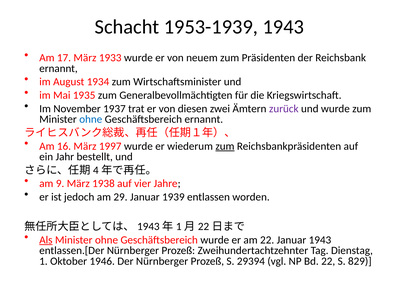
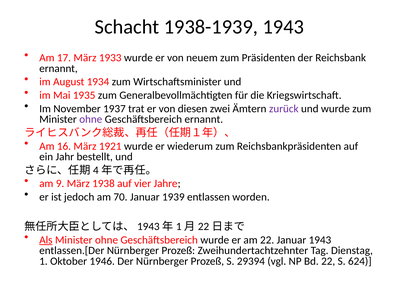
1953-1939: 1953-1939 -> 1938-1939
ohne at (91, 119) colour: blue -> purple
1997: 1997 -> 1921
zum at (225, 146) underline: present -> none
29: 29 -> 70
829: 829 -> 624
